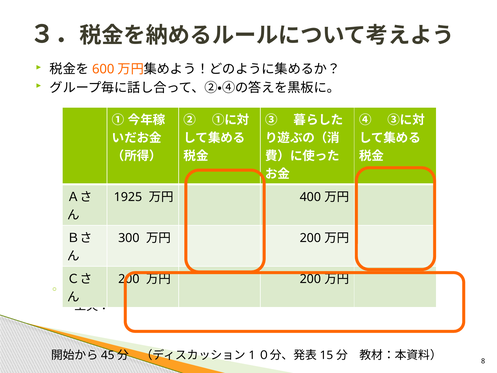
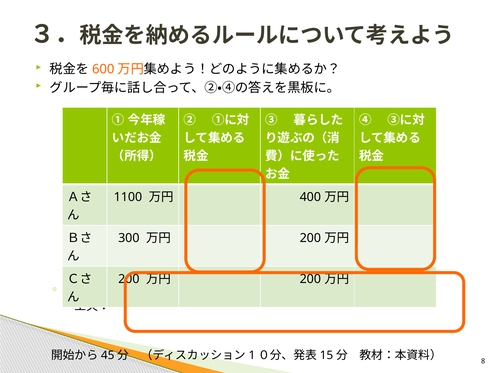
1925: 1925 -> 1100
